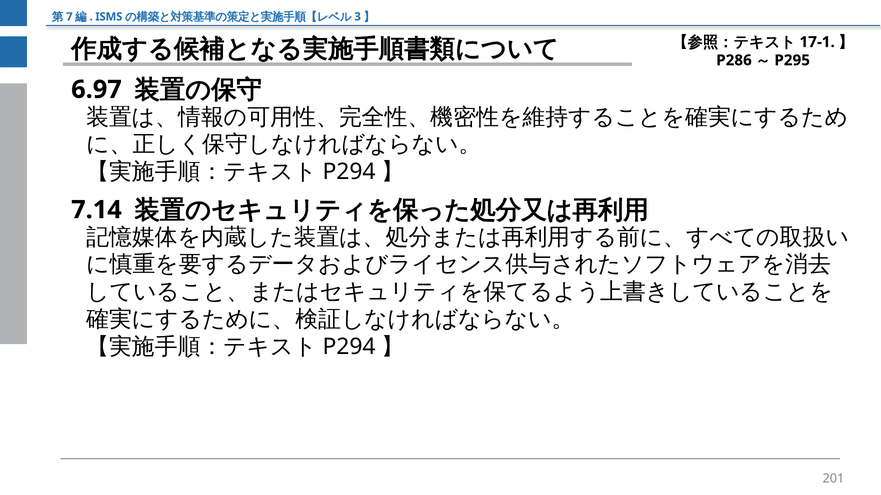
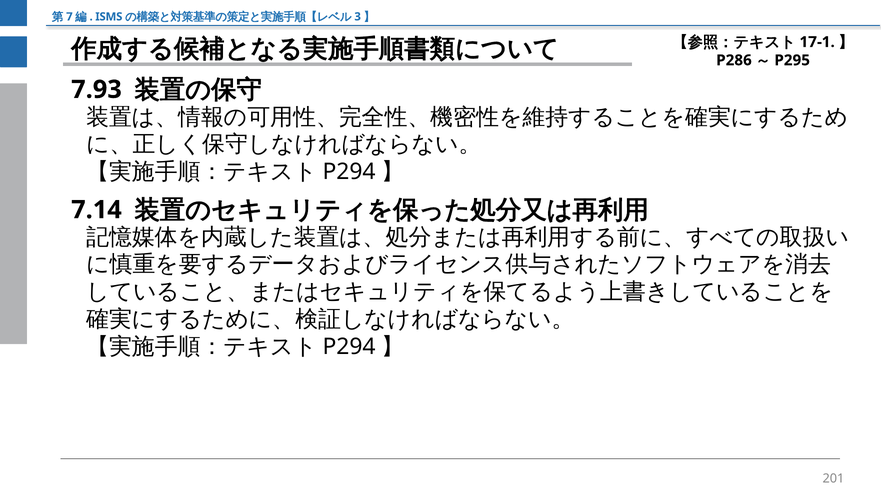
6.97: 6.97 -> 7.93
